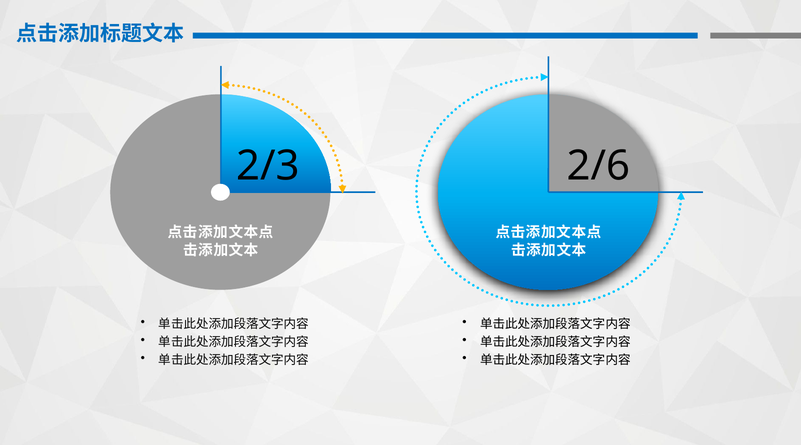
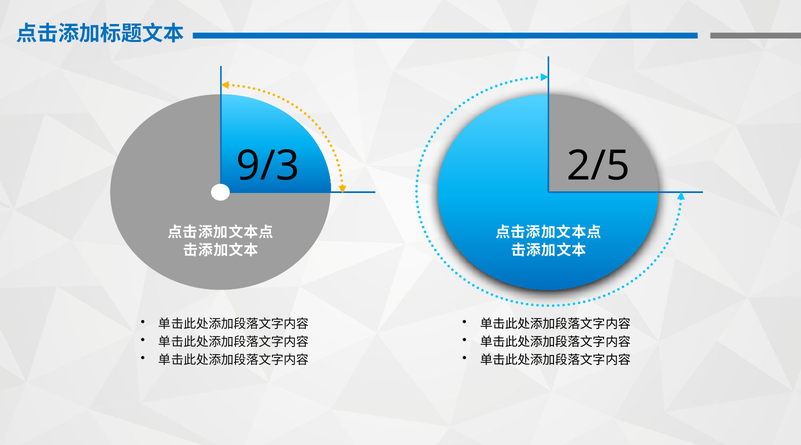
2/3: 2/3 -> 9/3
2/6: 2/6 -> 2/5
